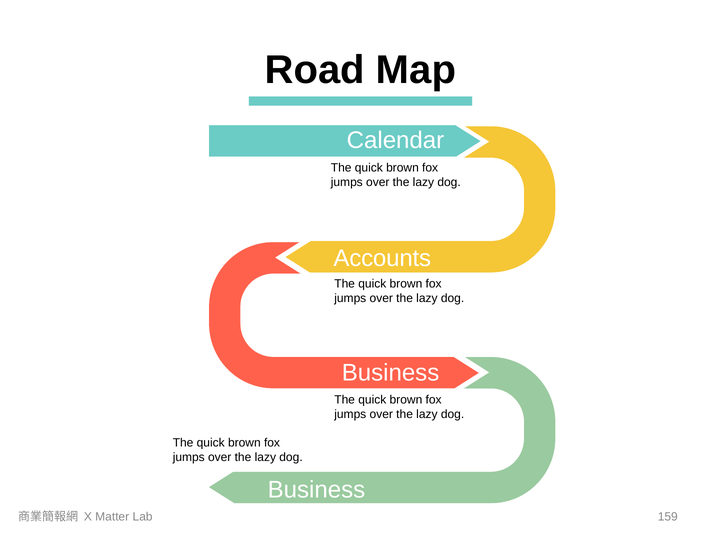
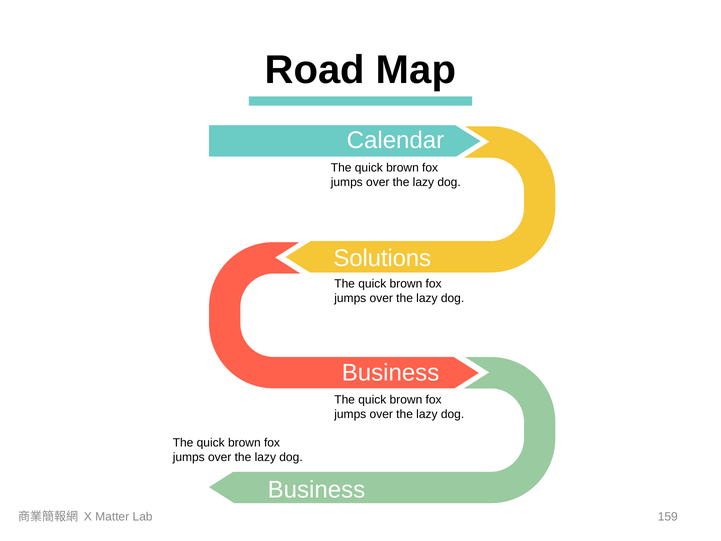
Accounts: Accounts -> Solutions
